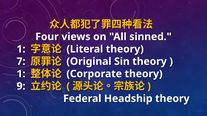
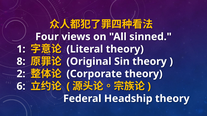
7: 7 -> 8
1 at (21, 74): 1 -> 2
9: 9 -> 6
